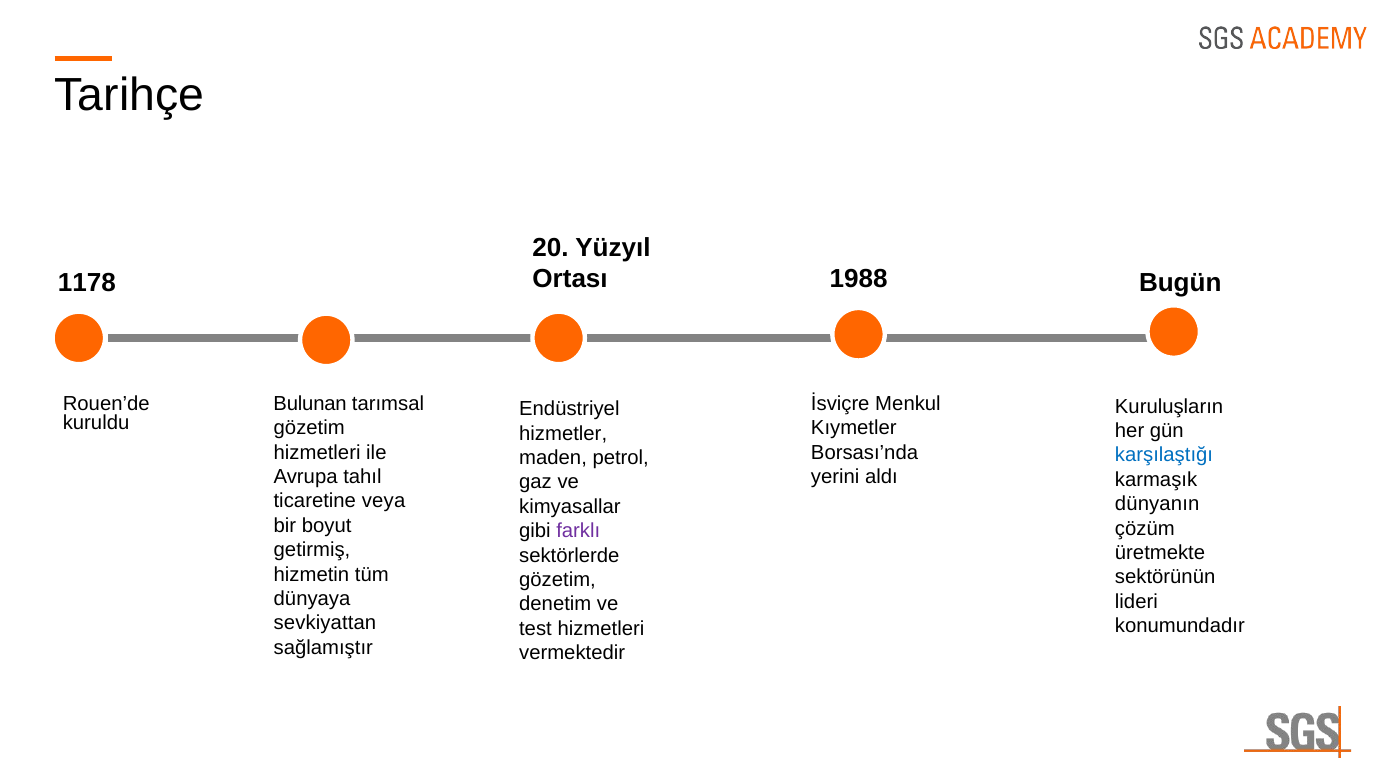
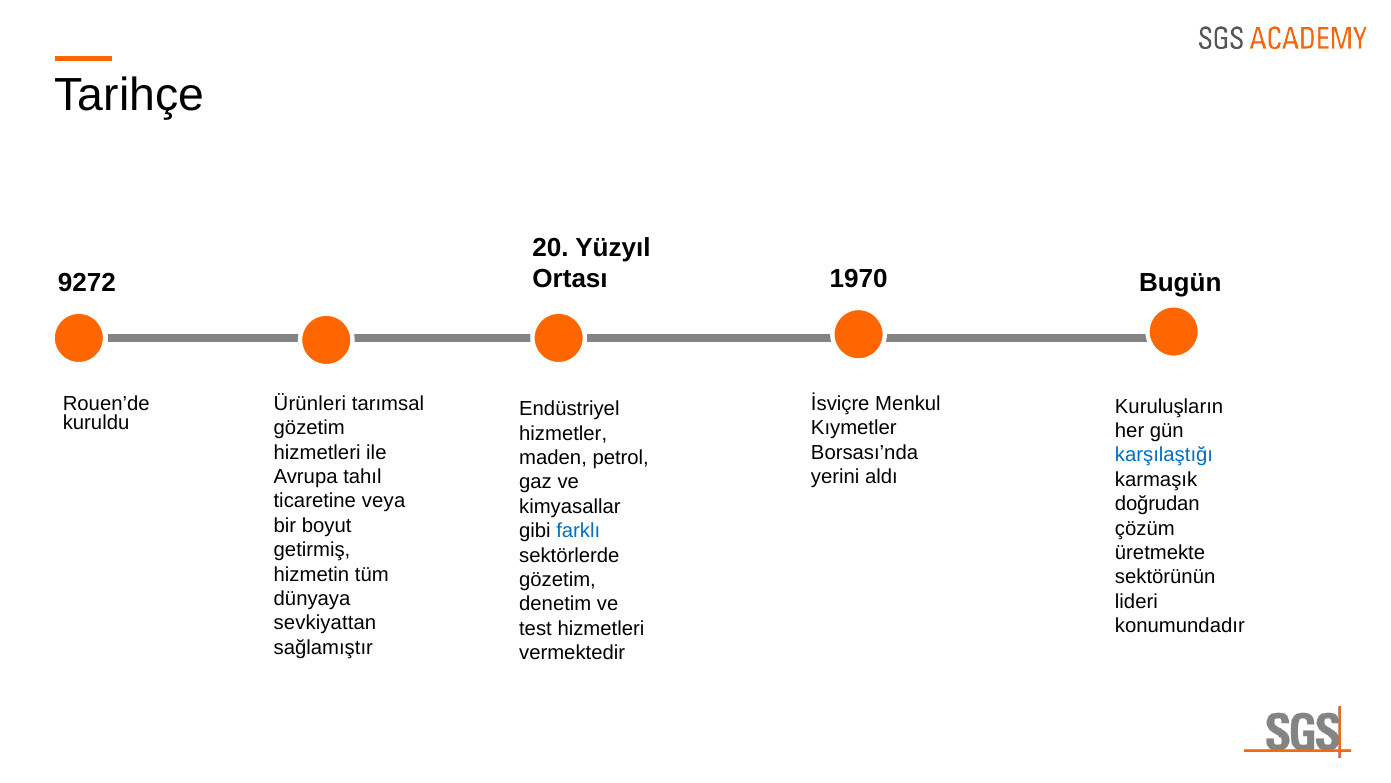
1988: 1988 -> 1970
1178: 1178 -> 9272
Bulunan: Bulunan -> Ürünleri
dünyanın: dünyanın -> doğrudan
farklı colour: purple -> blue
